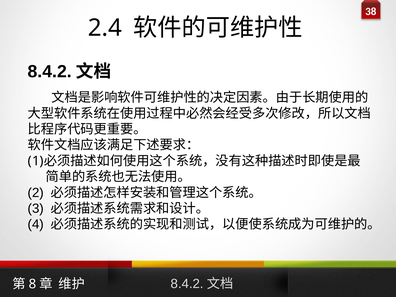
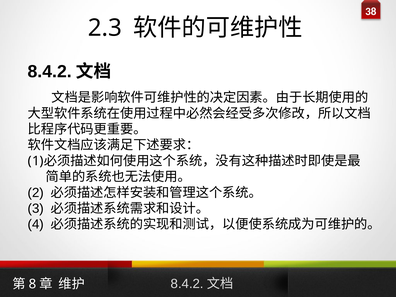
2.4: 2.4 -> 2.3
